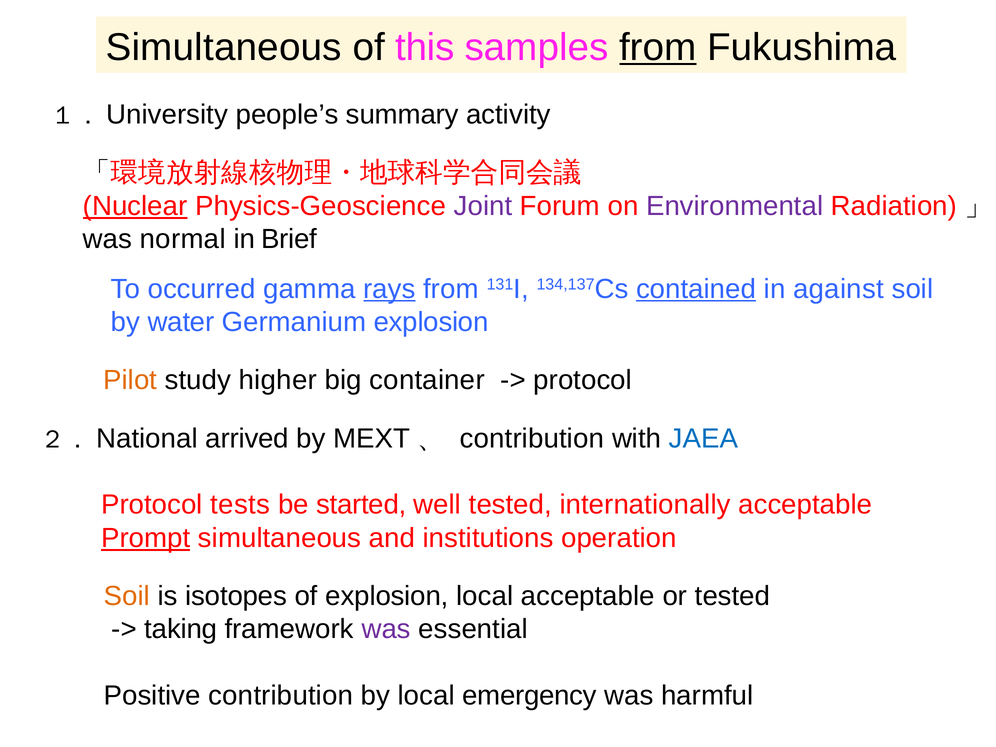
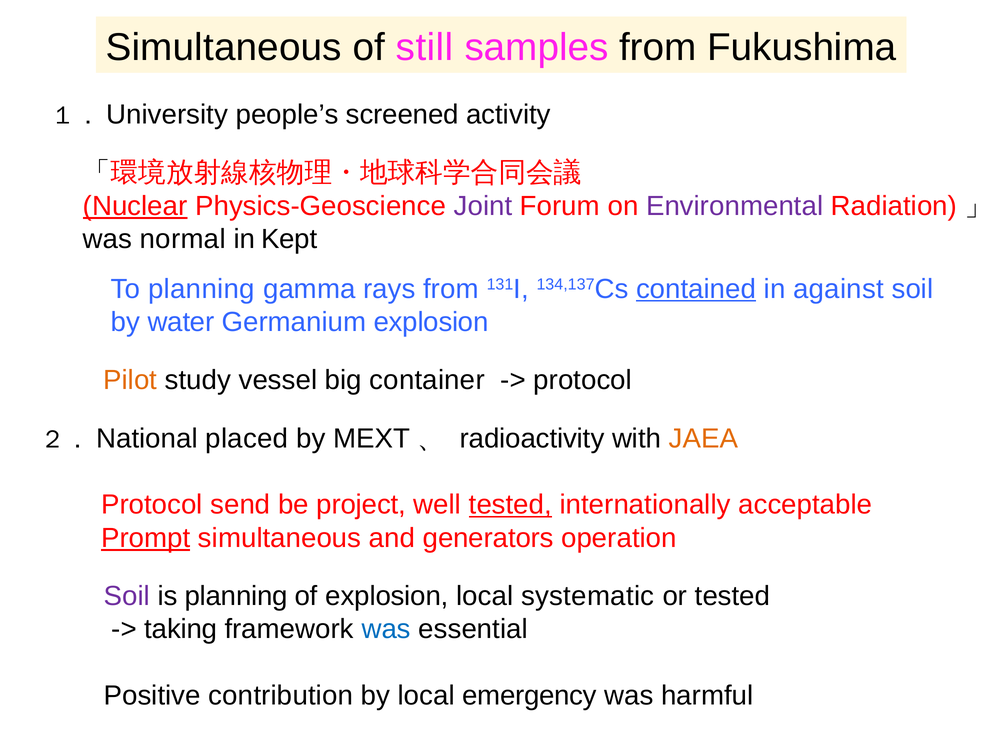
this: this -> still
from at (658, 47) underline: present -> none
summary: summary -> screened
Brief: Brief -> Kept
To occurred: occurred -> planning
rays underline: present -> none
higher: higher -> vessel
arrived: arrived -> placed
contribution at (532, 438): contribution -> radioactivity
JAEA colour: blue -> orange
tests: tests -> send
started: started -> project
tested at (510, 505) underline: none -> present
institutions: institutions -> generators
Soil at (127, 596) colour: orange -> purple
is isotopes: isotopes -> planning
local acceptable: acceptable -> systematic
was at (386, 629) colour: purple -> blue
